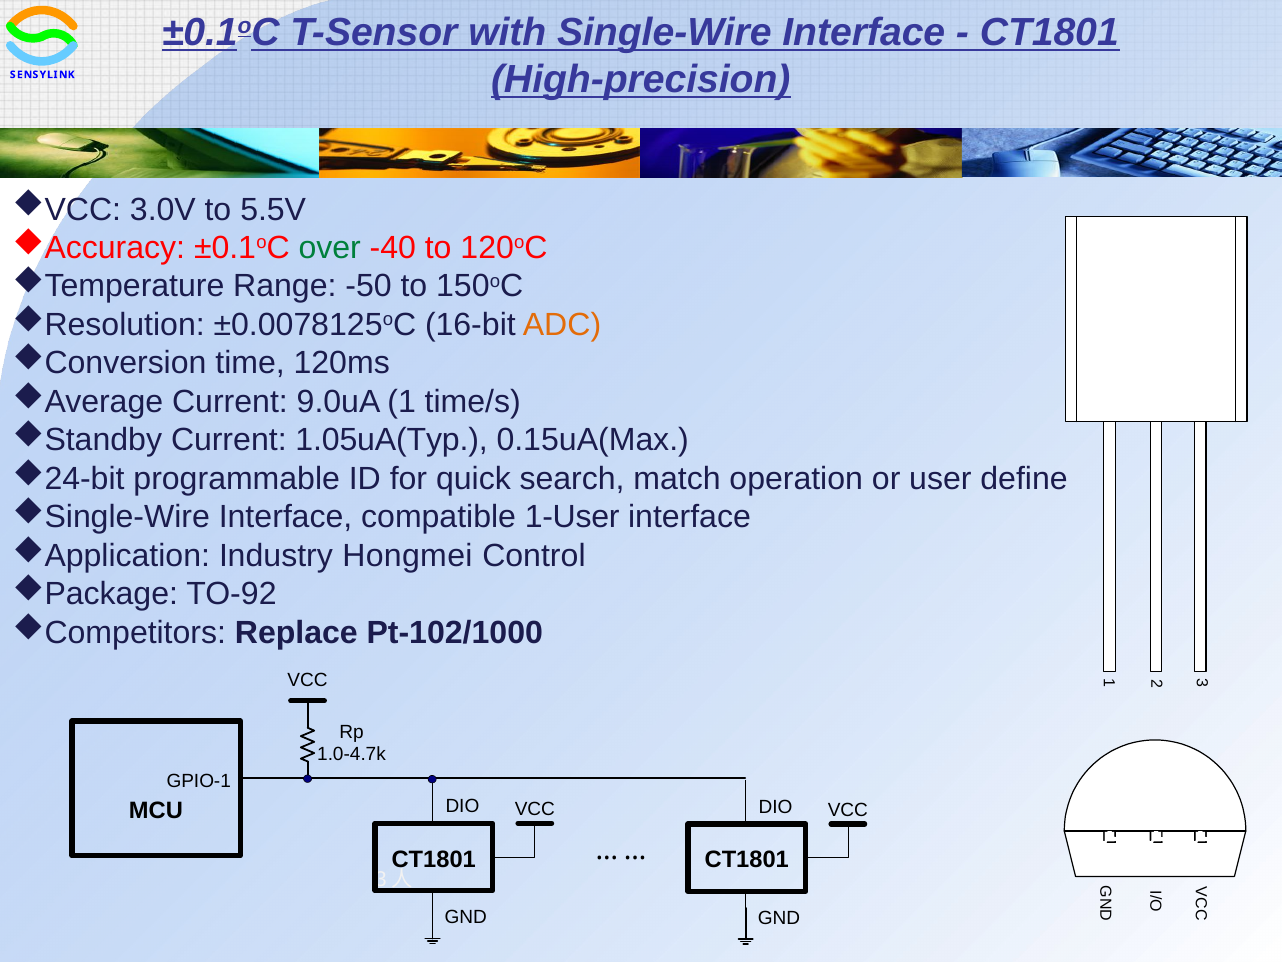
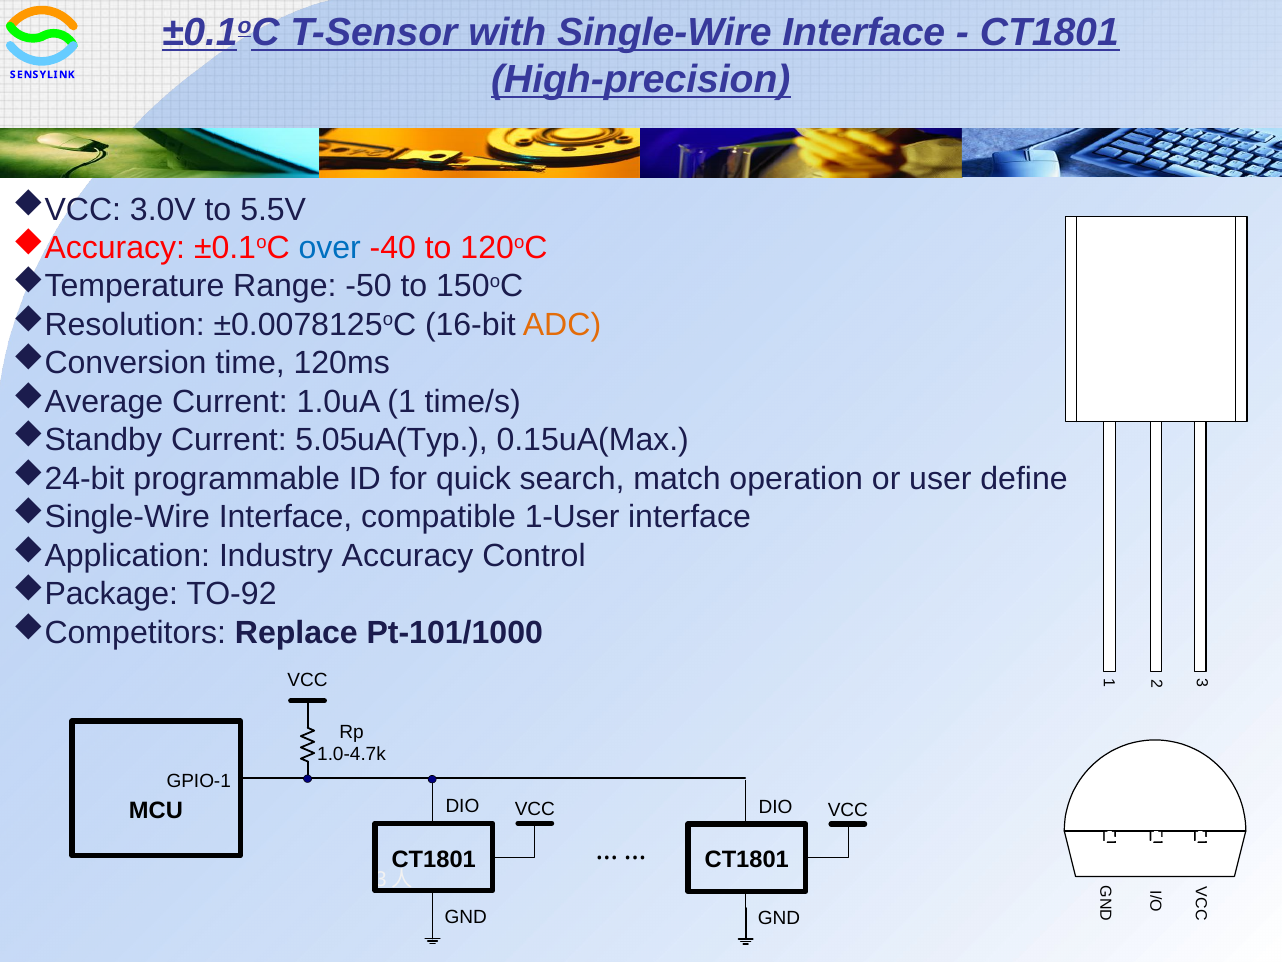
over colour: green -> blue
9.0uA: 9.0uA -> 1.0uA
1.05uA(Typ: 1.05uA(Typ -> 5.05uA(Typ
Hongmei: Hongmei -> Accuracy
Pt-102/1000: Pt-102/1000 -> Pt-101/1000
